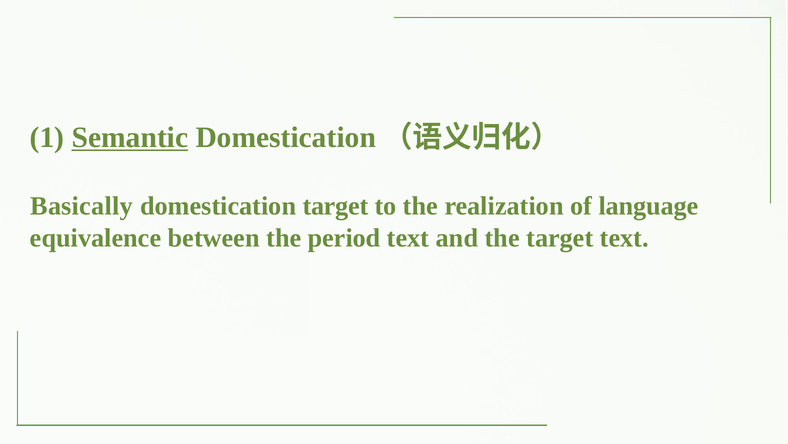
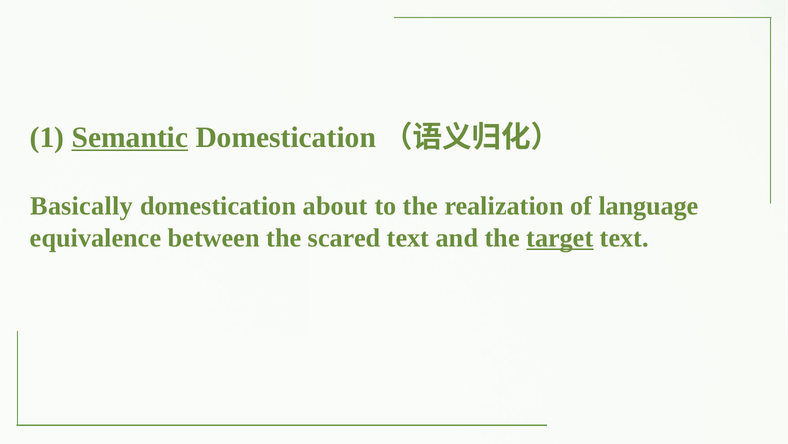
domestication target: target -> about
period: period -> scared
target at (560, 237) underline: none -> present
